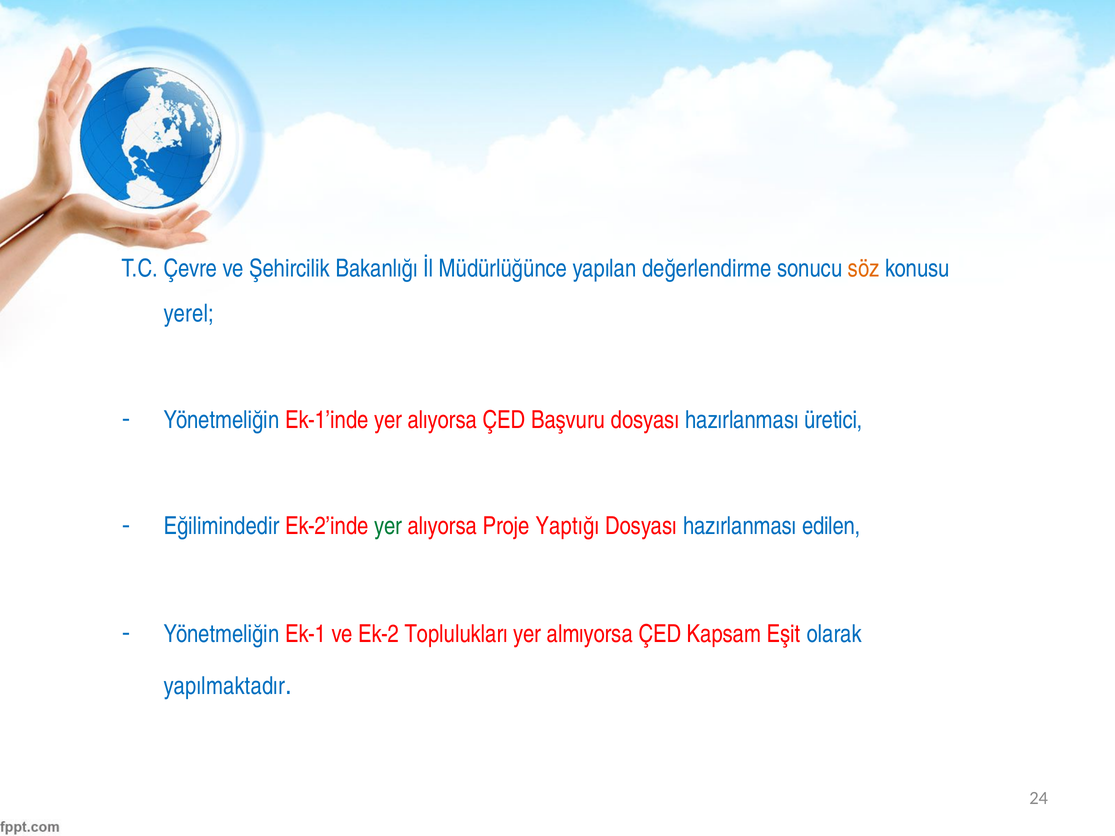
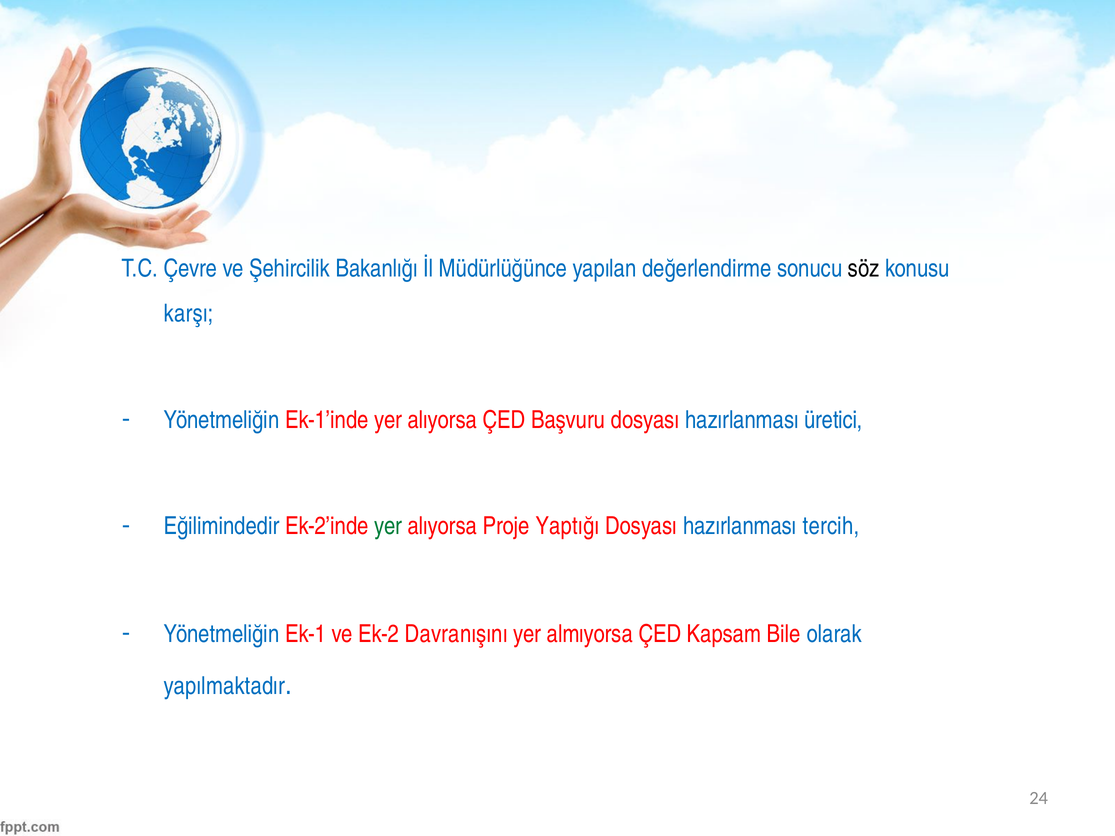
söz colour: orange -> black
yerel: yerel -> karşı
edilen: edilen -> tercih
Toplulukları: Toplulukları -> Davranışını
Eşit: Eşit -> Bile
